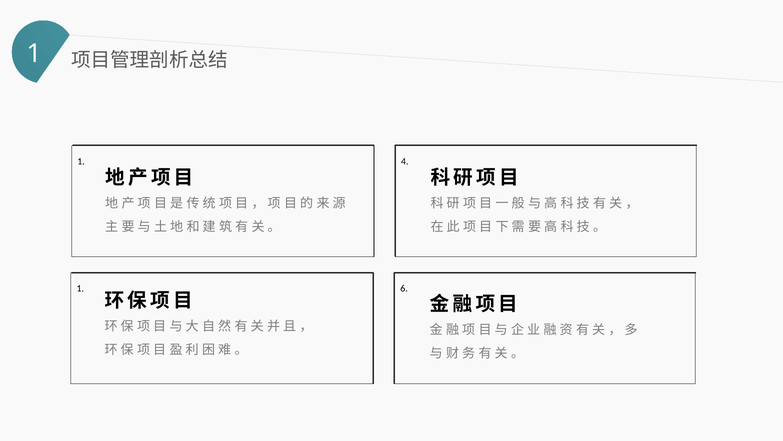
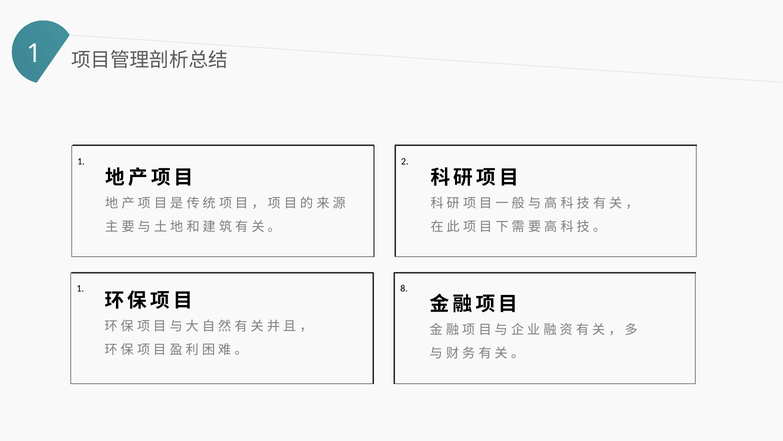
4: 4 -> 2
6: 6 -> 8
